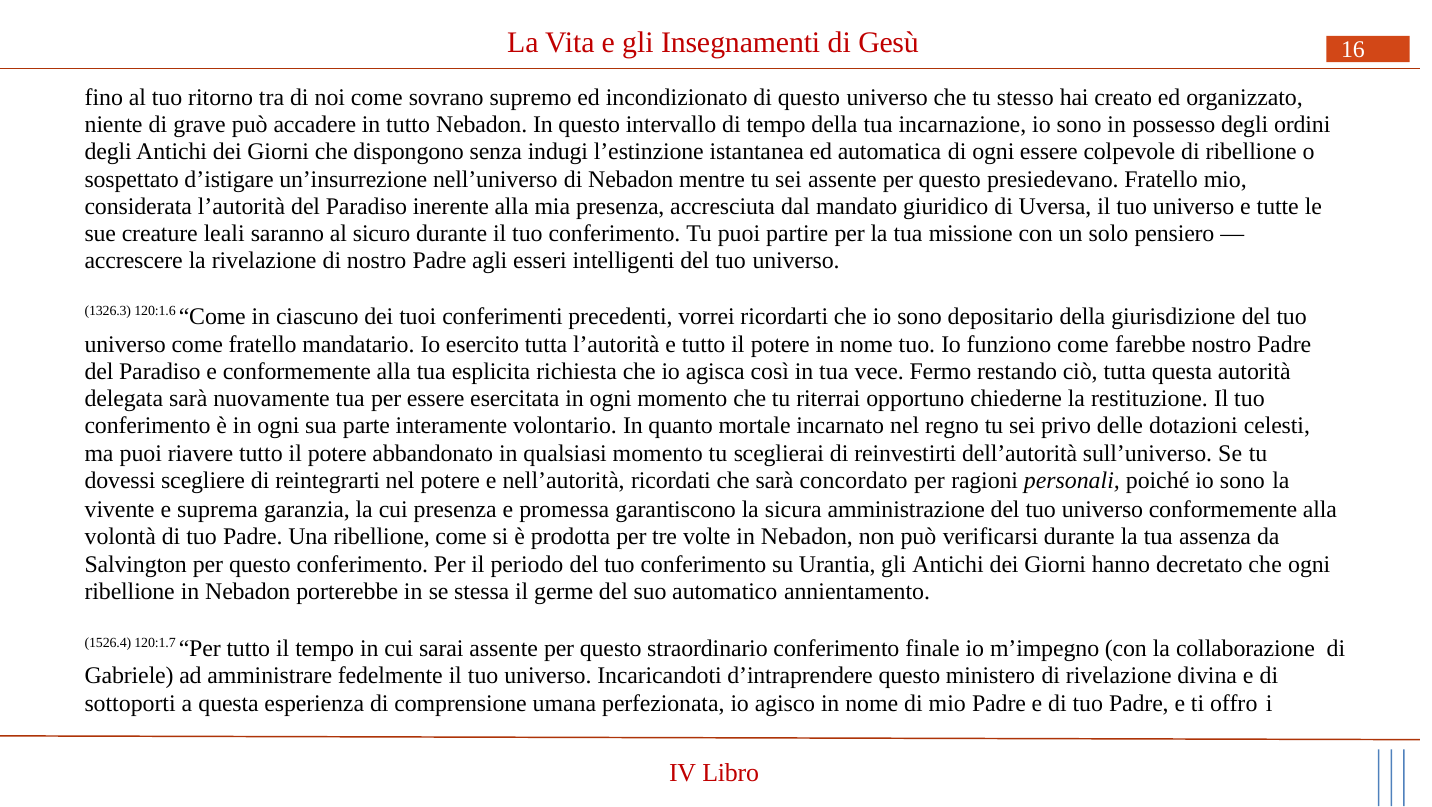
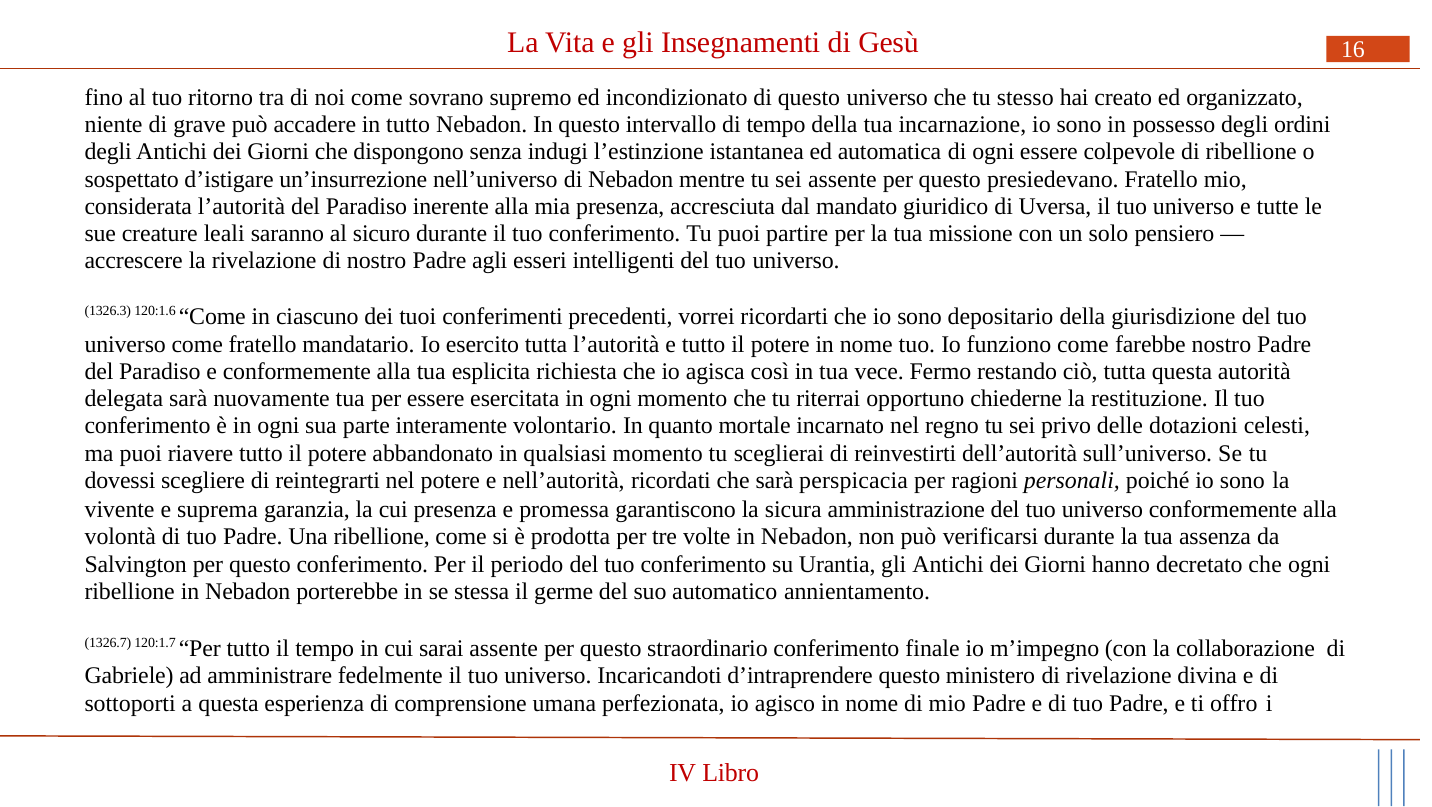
concordato: concordato -> perspicacia
1526.4: 1526.4 -> 1326.7
